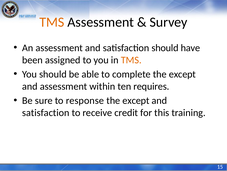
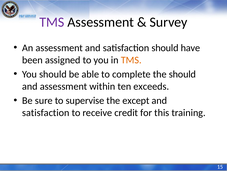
TMS at (52, 22) colour: orange -> purple
complete the except: except -> should
requires: requires -> exceeds
response: response -> supervise
